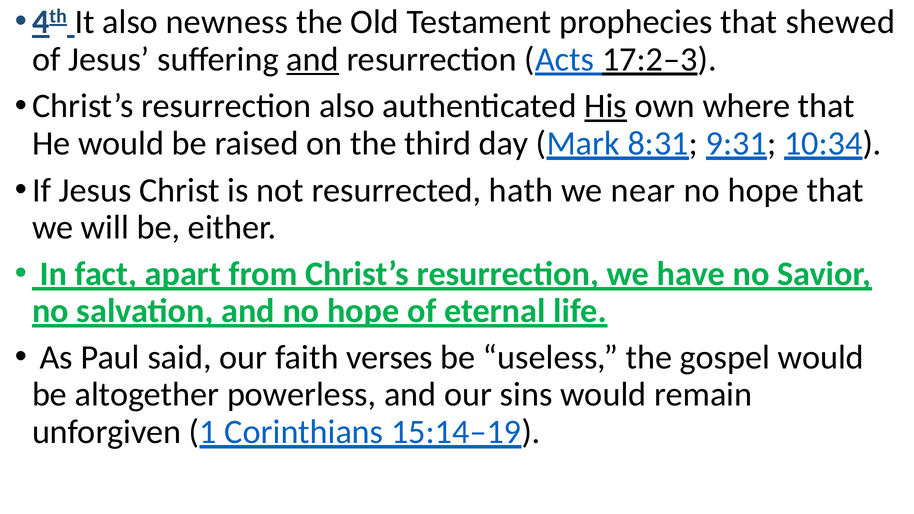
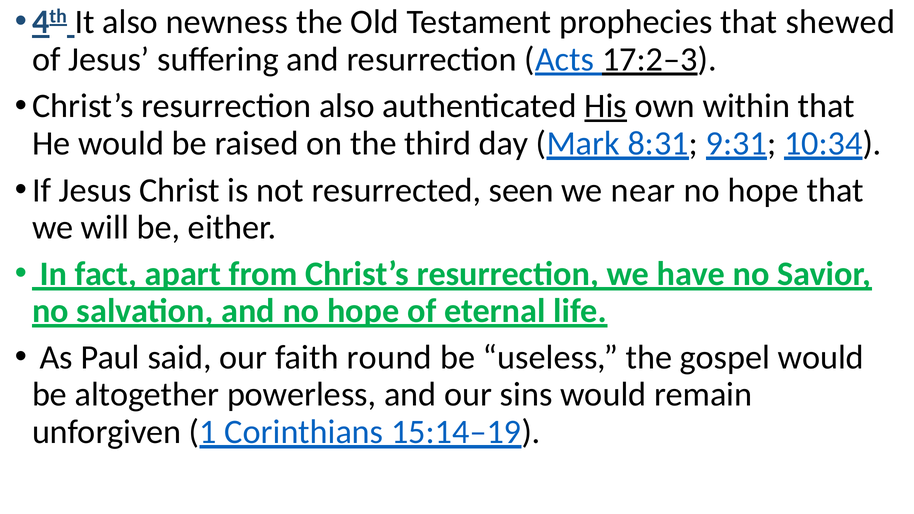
and at (313, 59) underline: present -> none
where: where -> within
hath: hath -> seen
verses: verses -> round
